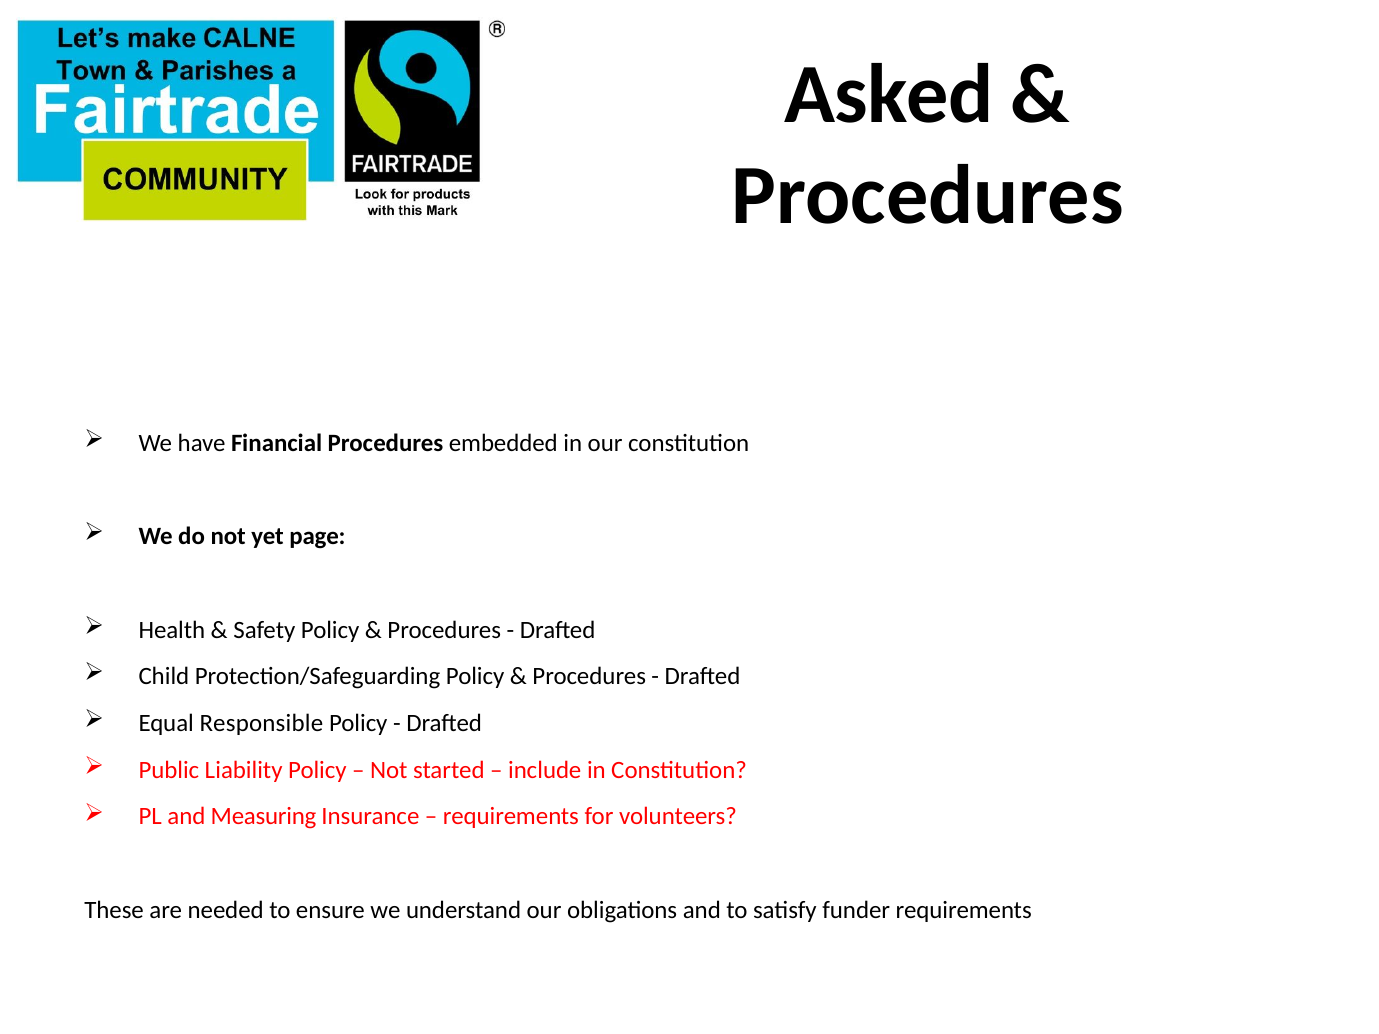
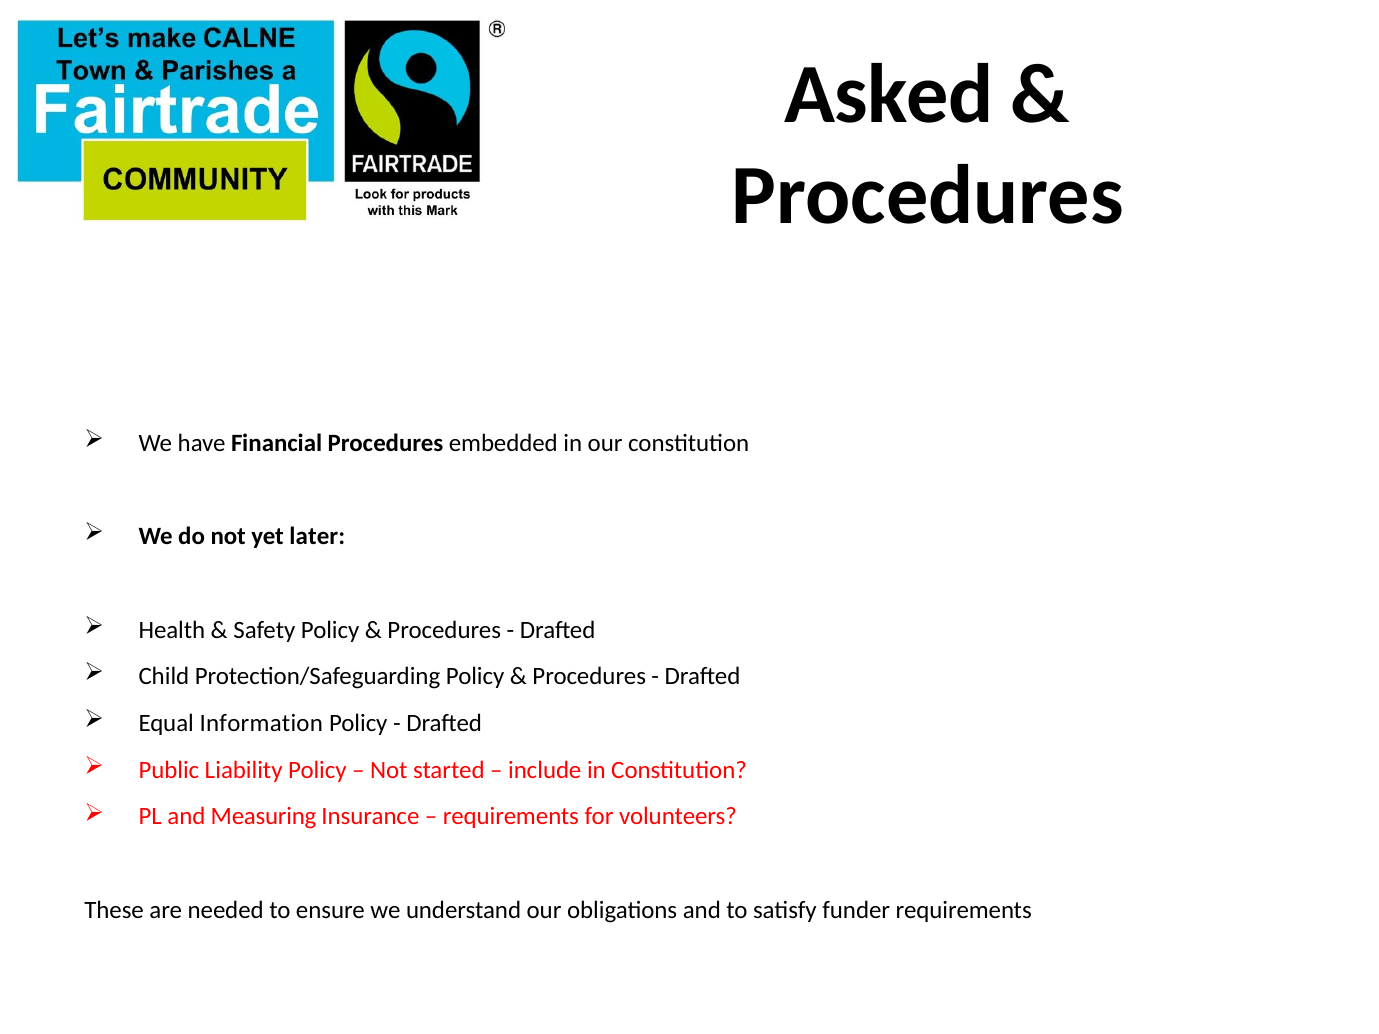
page: page -> later
Responsible: Responsible -> Information
